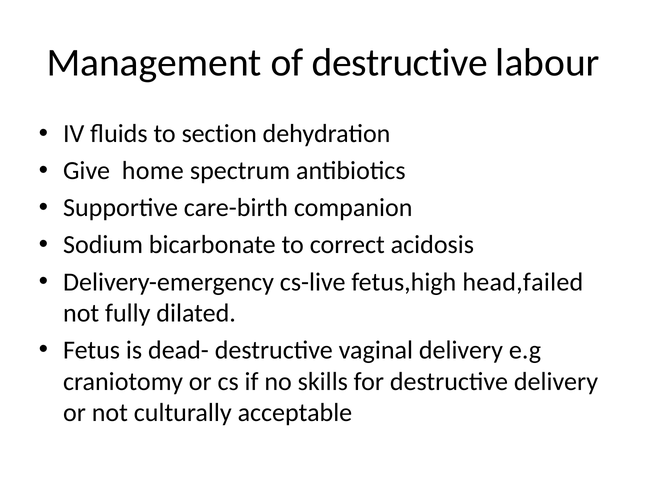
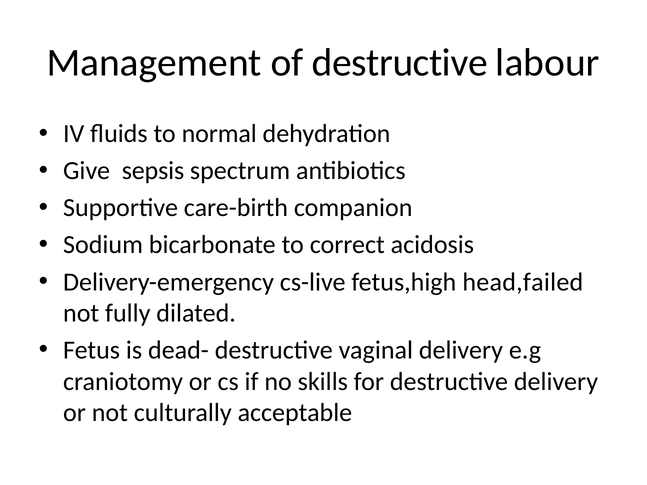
section: section -> normal
home: home -> sepsis
